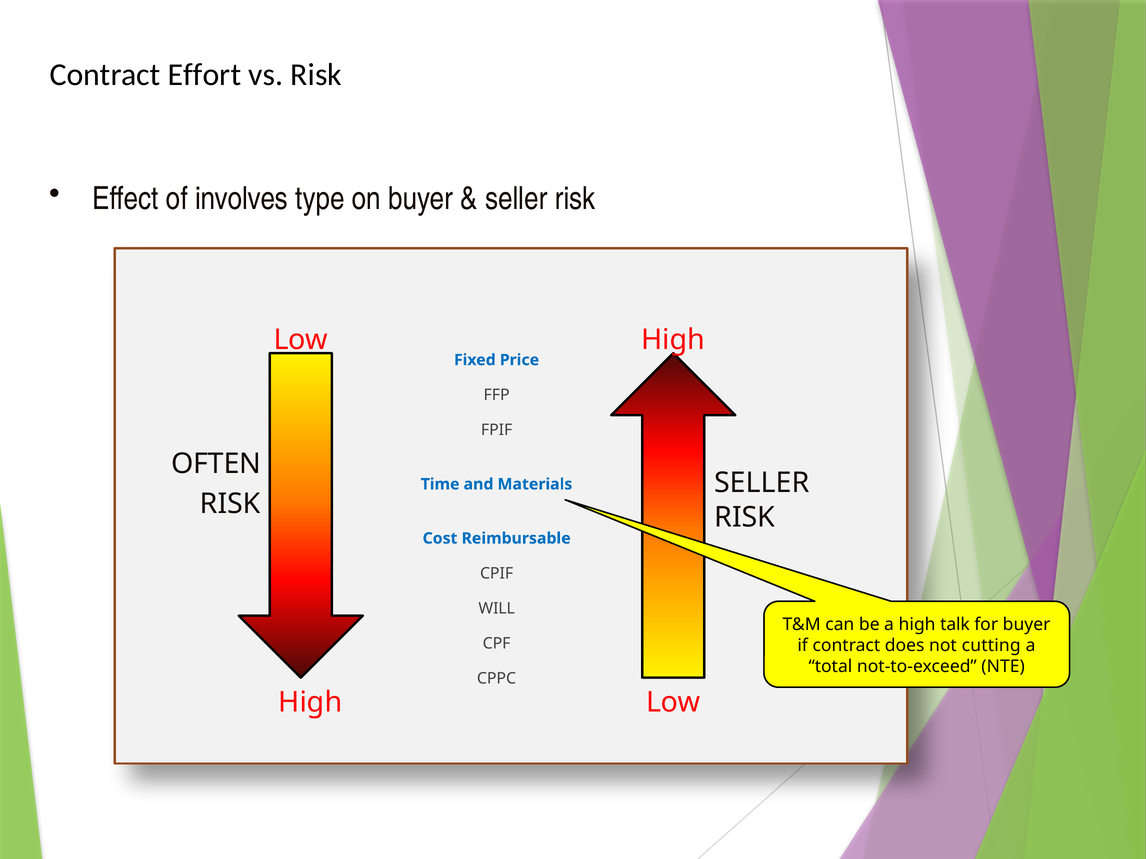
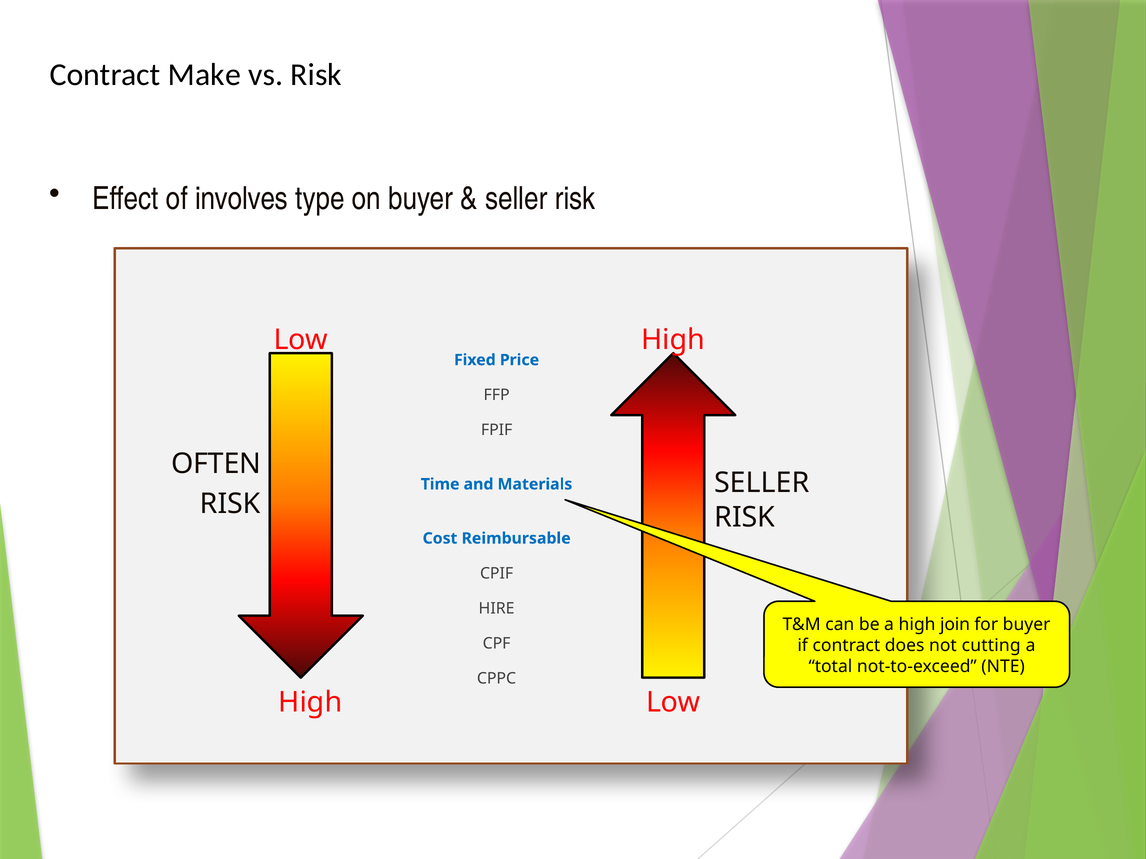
Effort: Effort -> Make
WILL: WILL -> HIRE
talk: talk -> join
